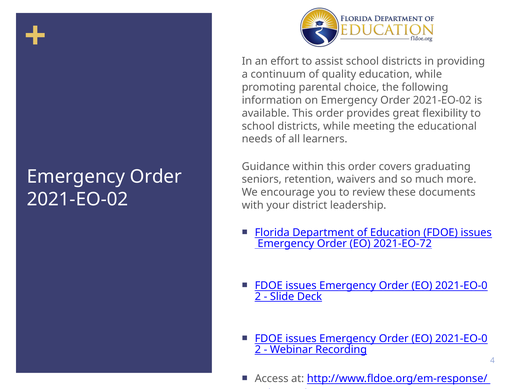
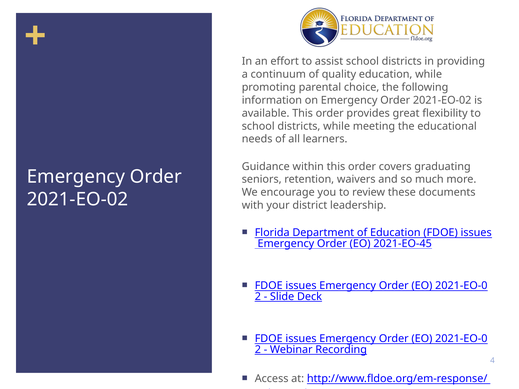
2021-EO-72: 2021-EO-72 -> 2021-EO-45
